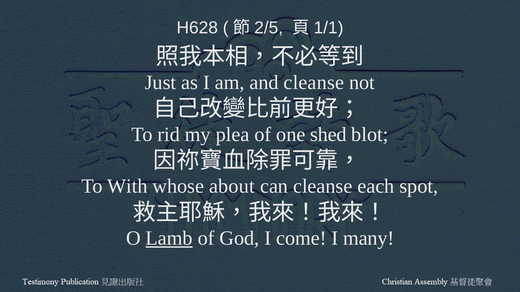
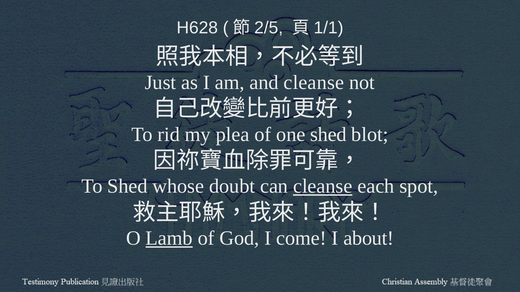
To With: With -> Shed
about: about -> doubt
cleanse at (323, 187) underline: none -> present
many: many -> about
